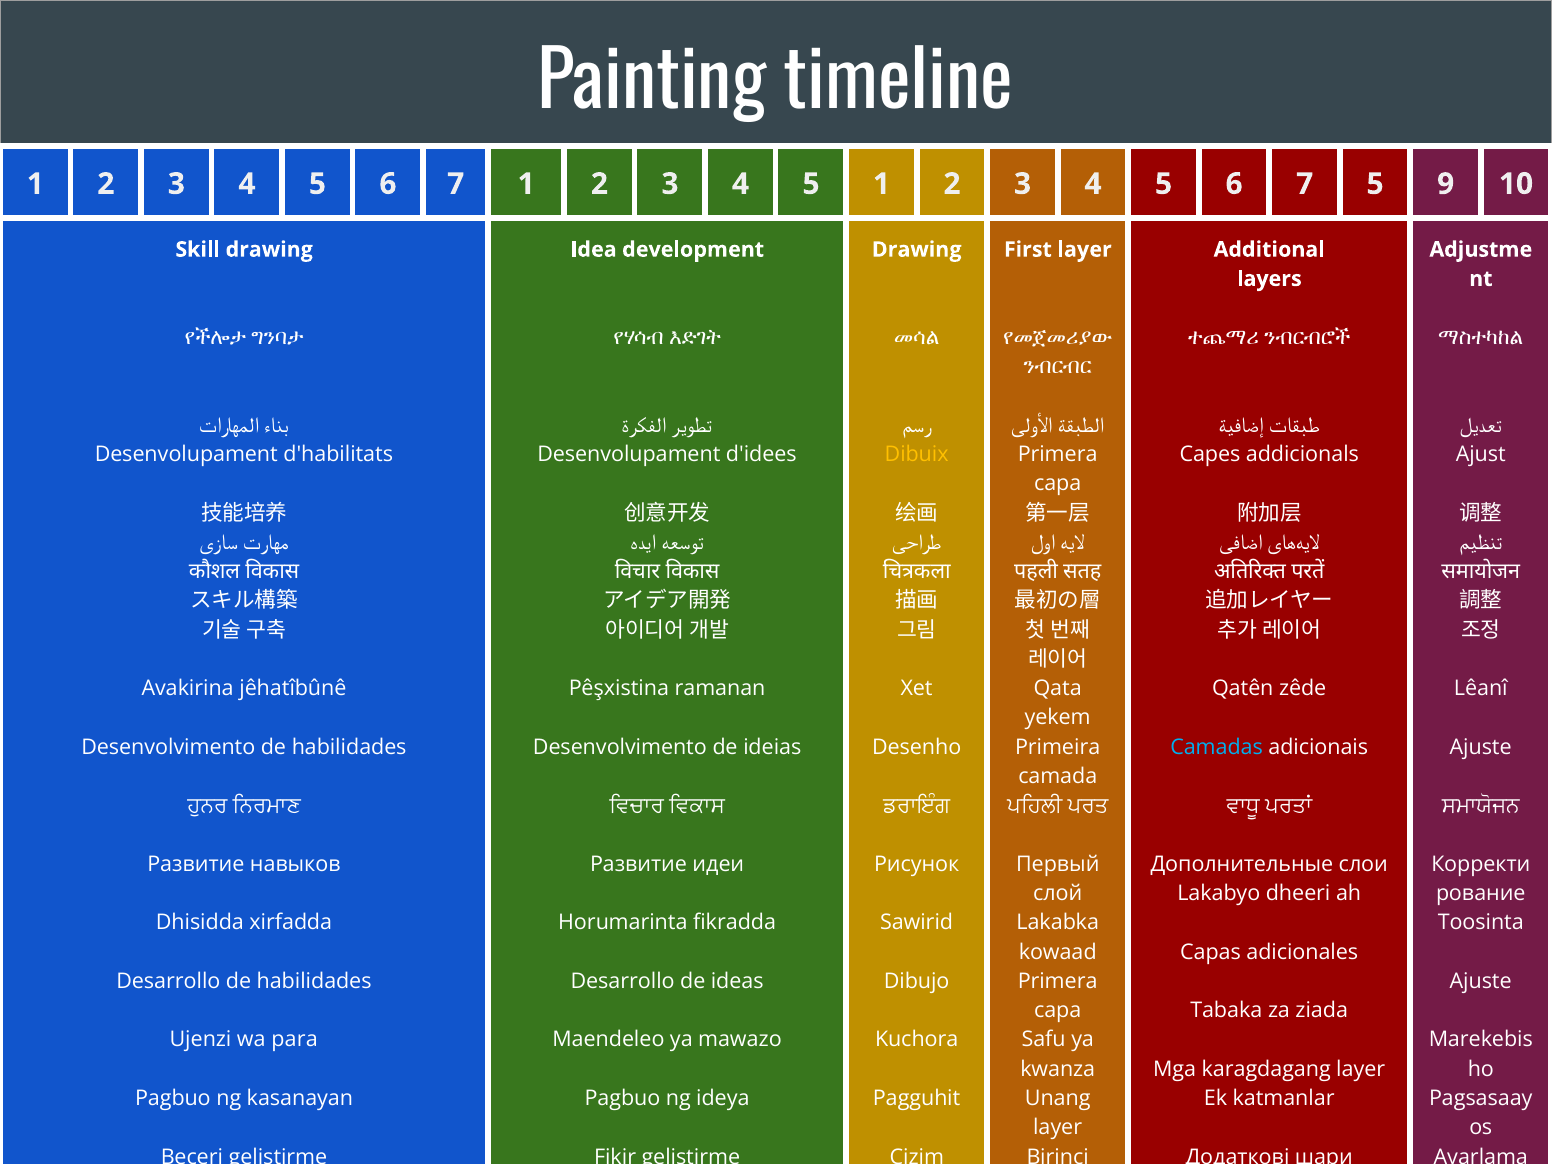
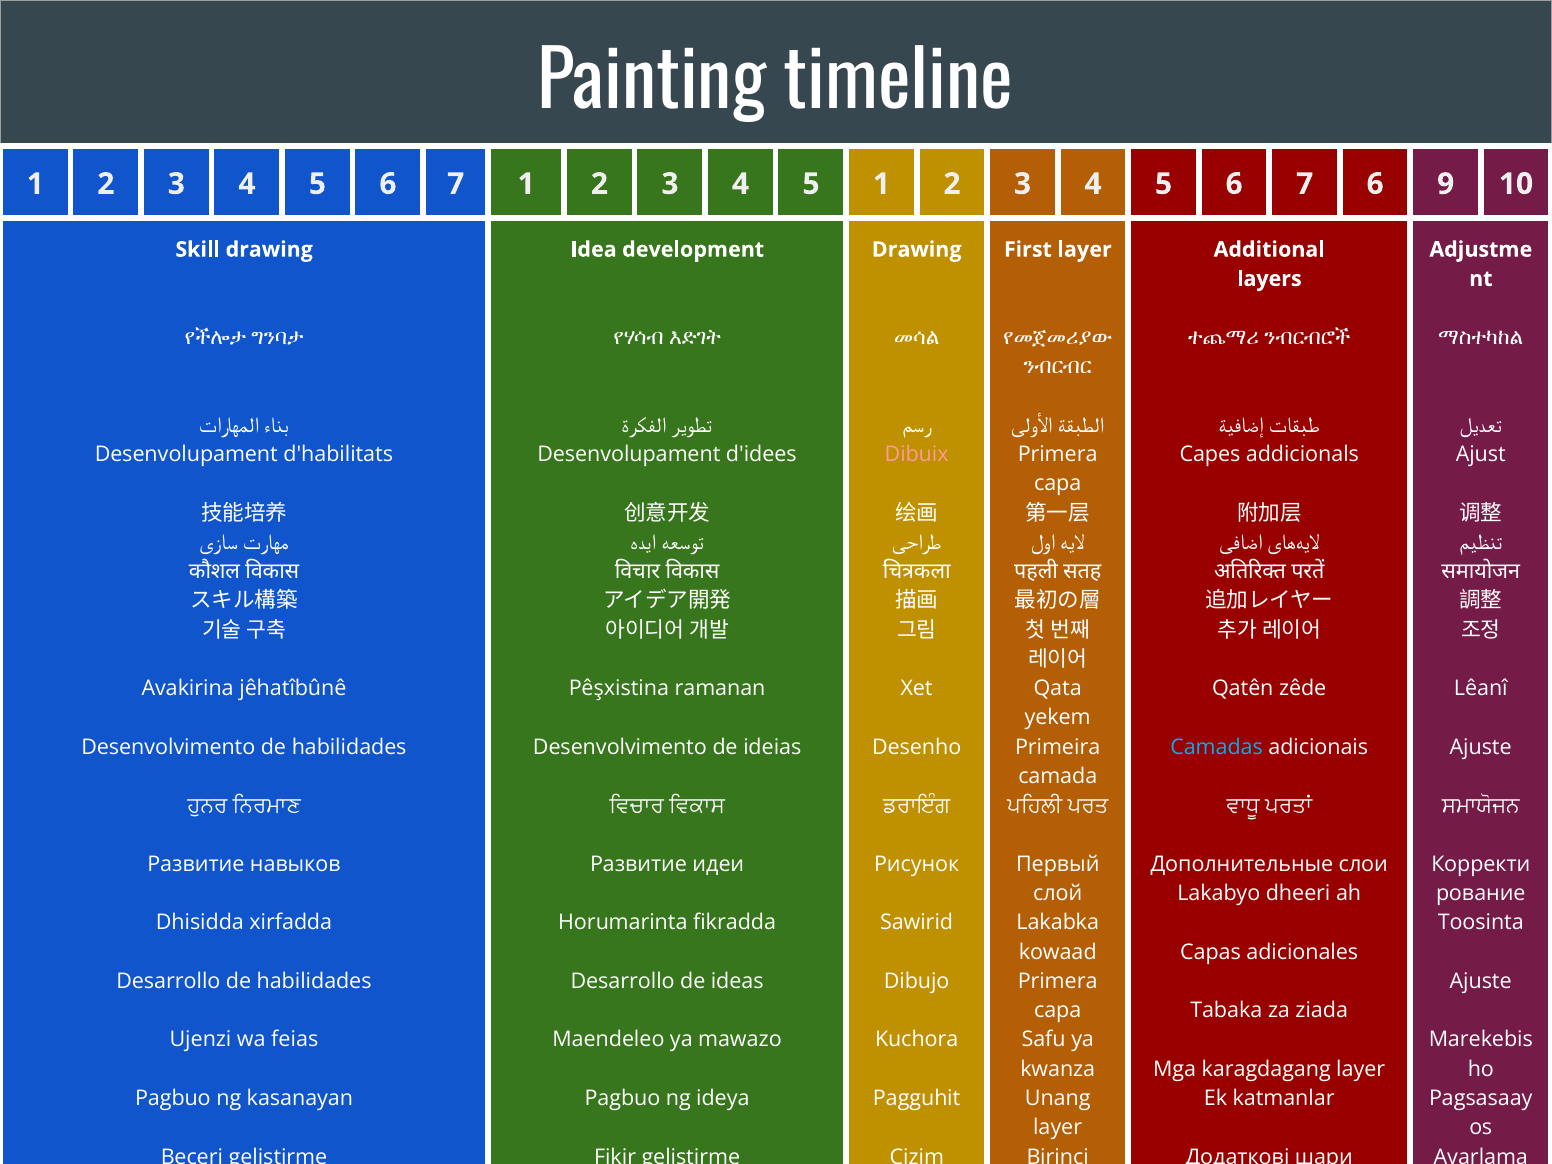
7 5: 5 -> 6
Dibuix colour: yellow -> pink
para: para -> feias
